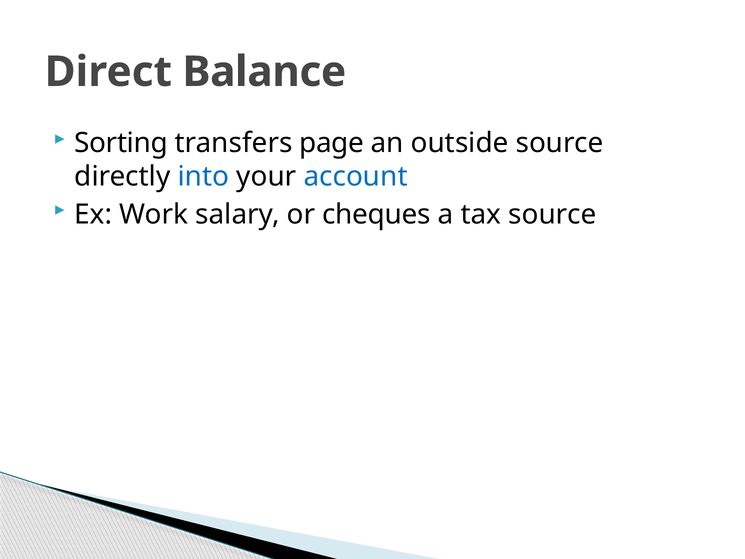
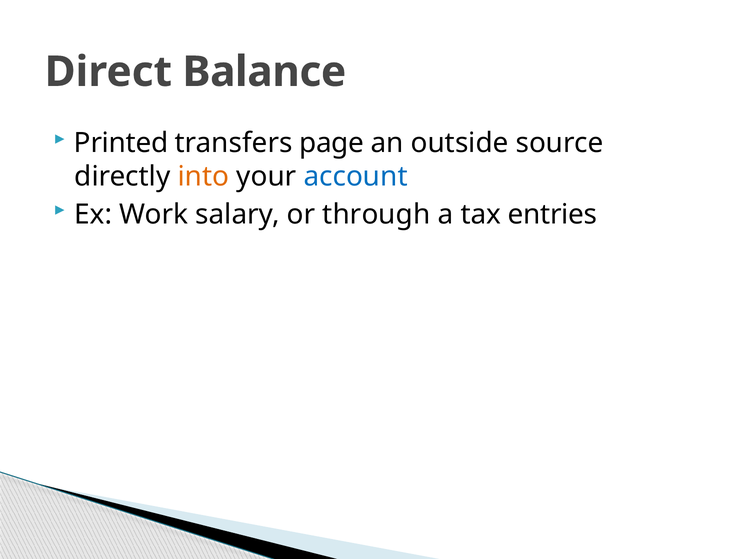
Sorting: Sorting -> Printed
into colour: blue -> orange
cheques: cheques -> through
tax source: source -> entries
